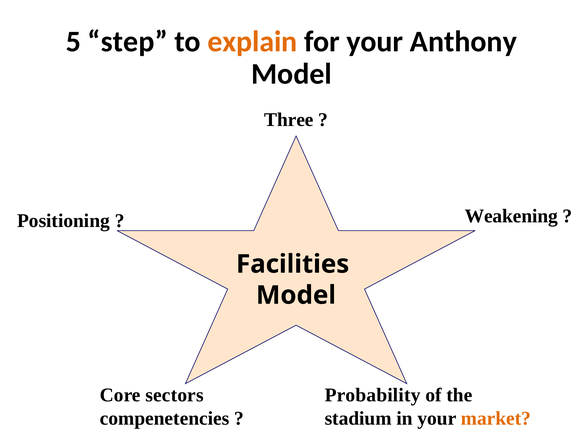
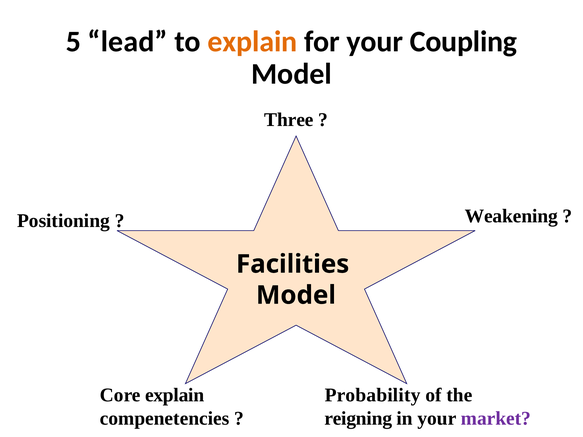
step: step -> lead
Anthony: Anthony -> Coupling
Core sectors: sectors -> explain
stadium: stadium -> reigning
market colour: orange -> purple
